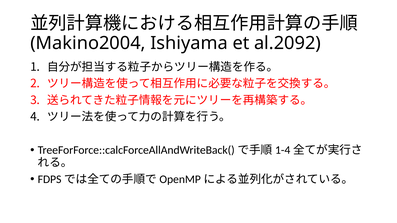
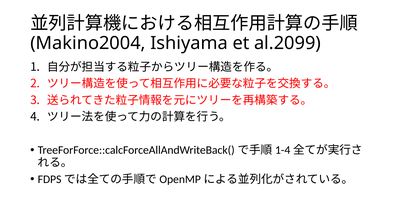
al.2092: al.2092 -> al.2099
